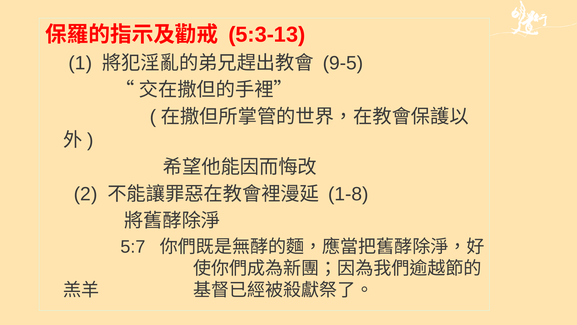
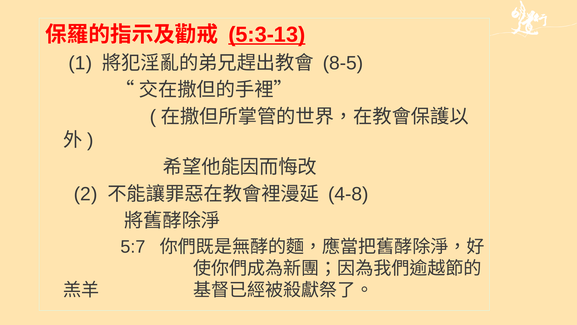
5:3-13 underline: none -> present
9-5: 9-5 -> 8-5
1-8: 1-8 -> 4-8
